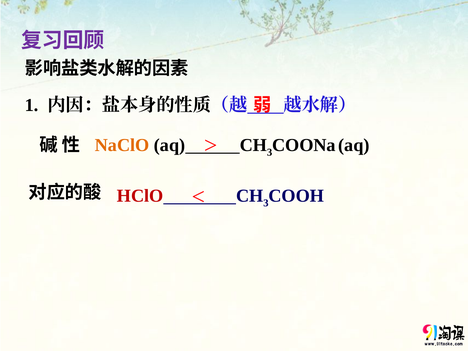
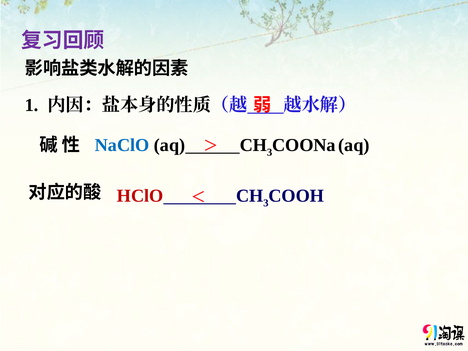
NaClO colour: orange -> blue
